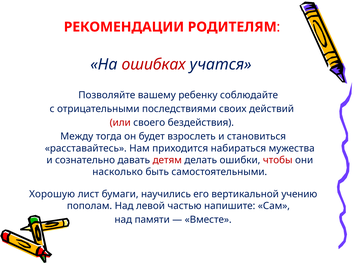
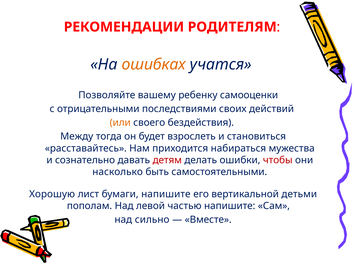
ошибках colour: red -> orange
соблюдайте: соблюдайте -> самооценки
или colour: red -> orange
бумаги научились: научились -> напишите
учению: учению -> детьми
памяти: памяти -> сильно
